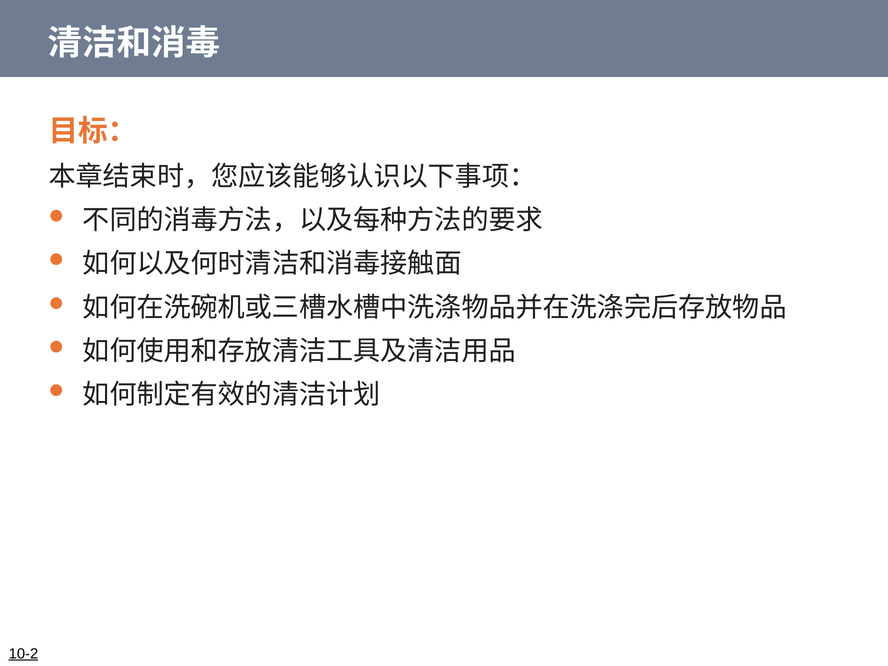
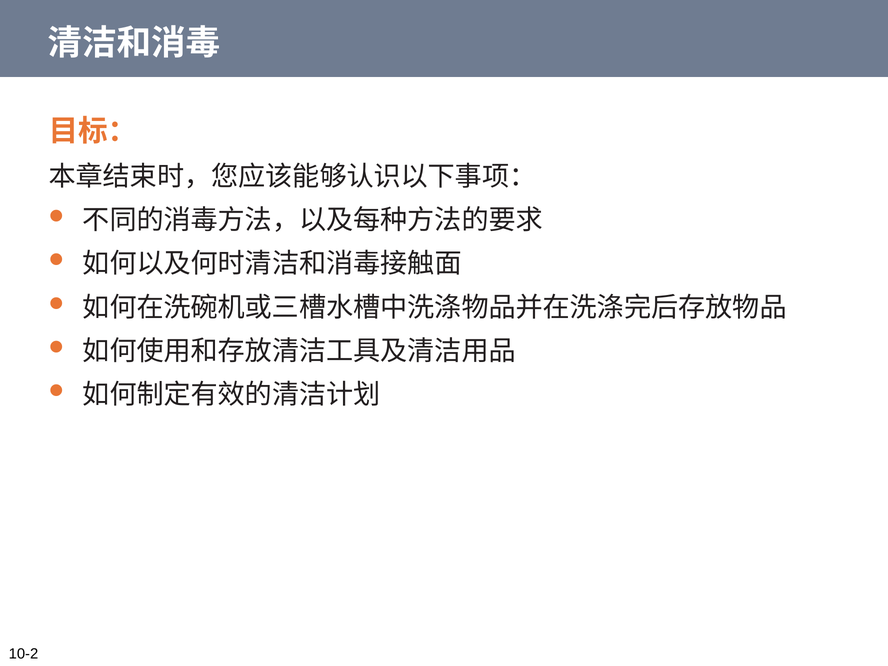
10-2 underline: present -> none
